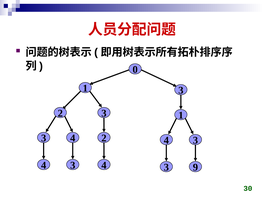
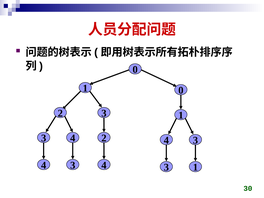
3 at (181, 90): 3 -> 0
4 9: 9 -> 1
